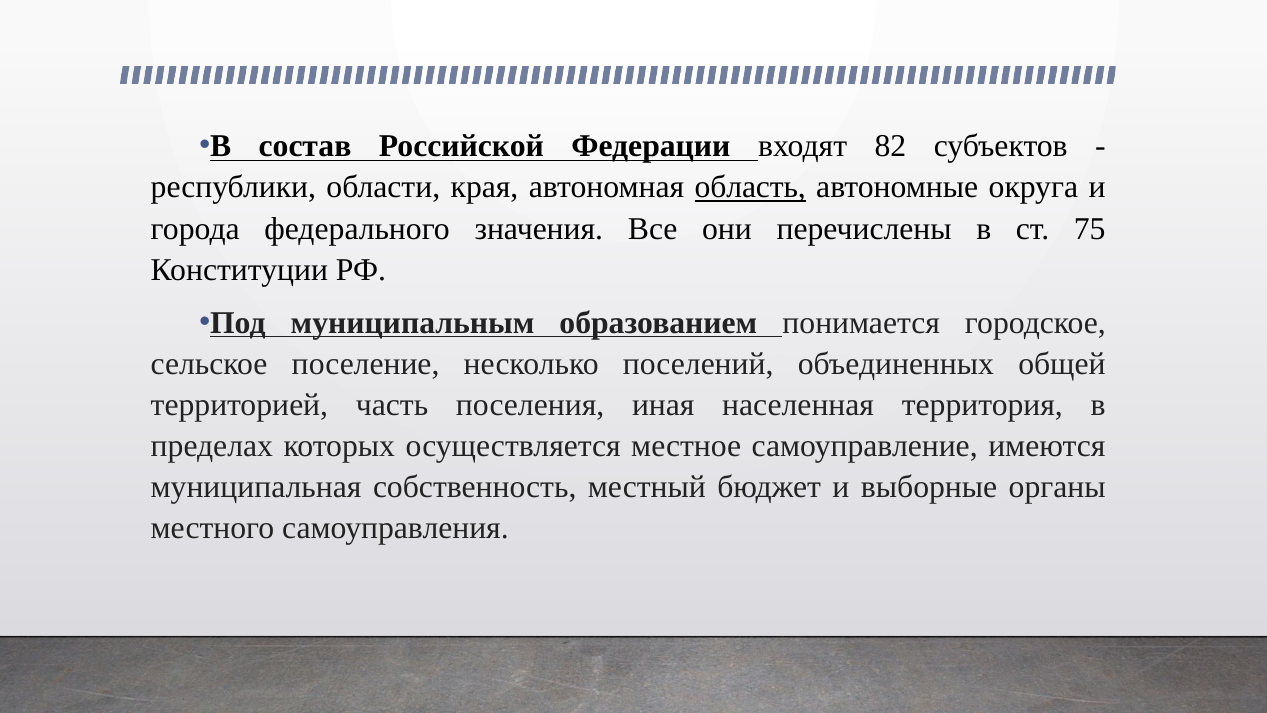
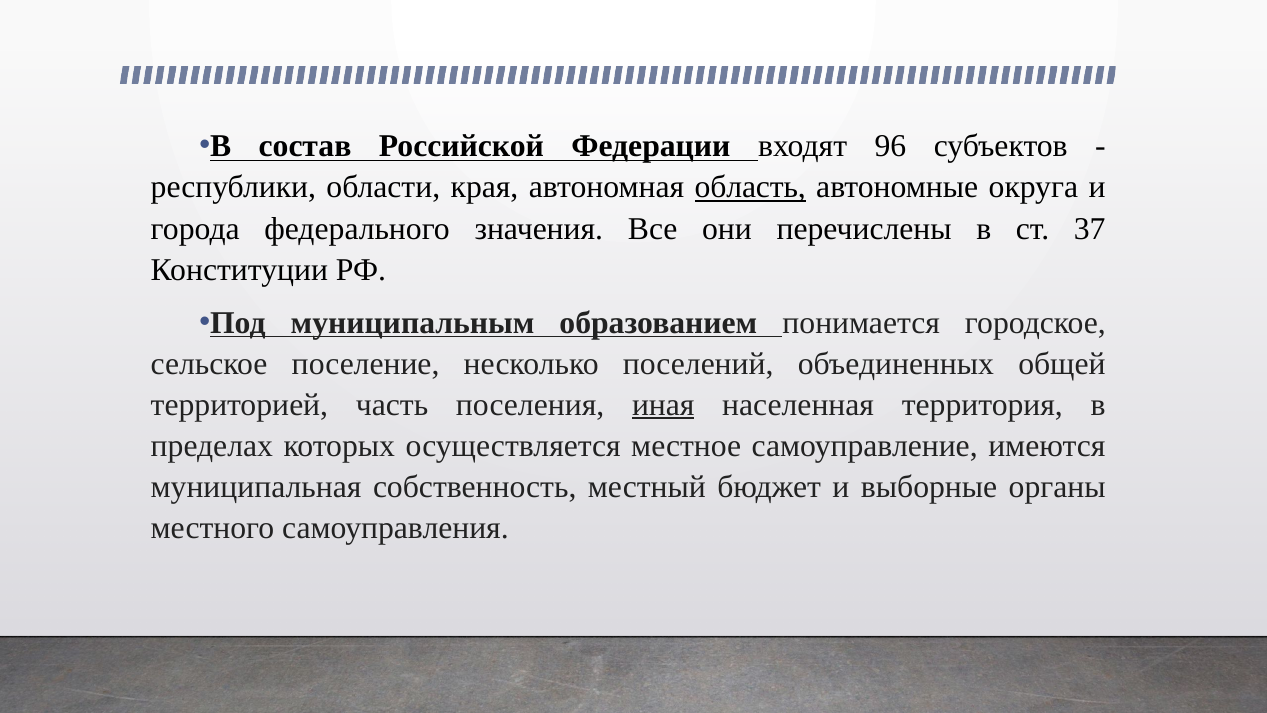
82: 82 -> 96
75: 75 -> 37
иная underline: none -> present
